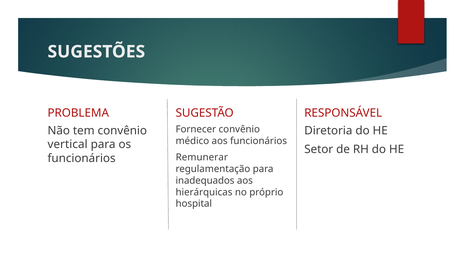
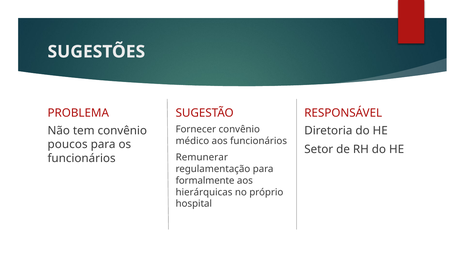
vertical: vertical -> poucos
inadequados: inadequados -> formalmente
